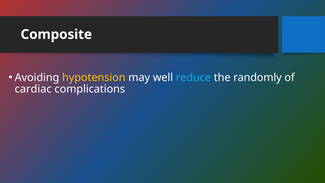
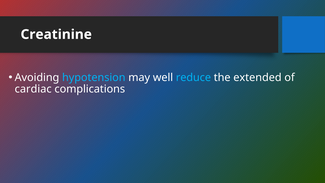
Composite: Composite -> Creatinine
hypotension colour: yellow -> light blue
randomly: randomly -> extended
